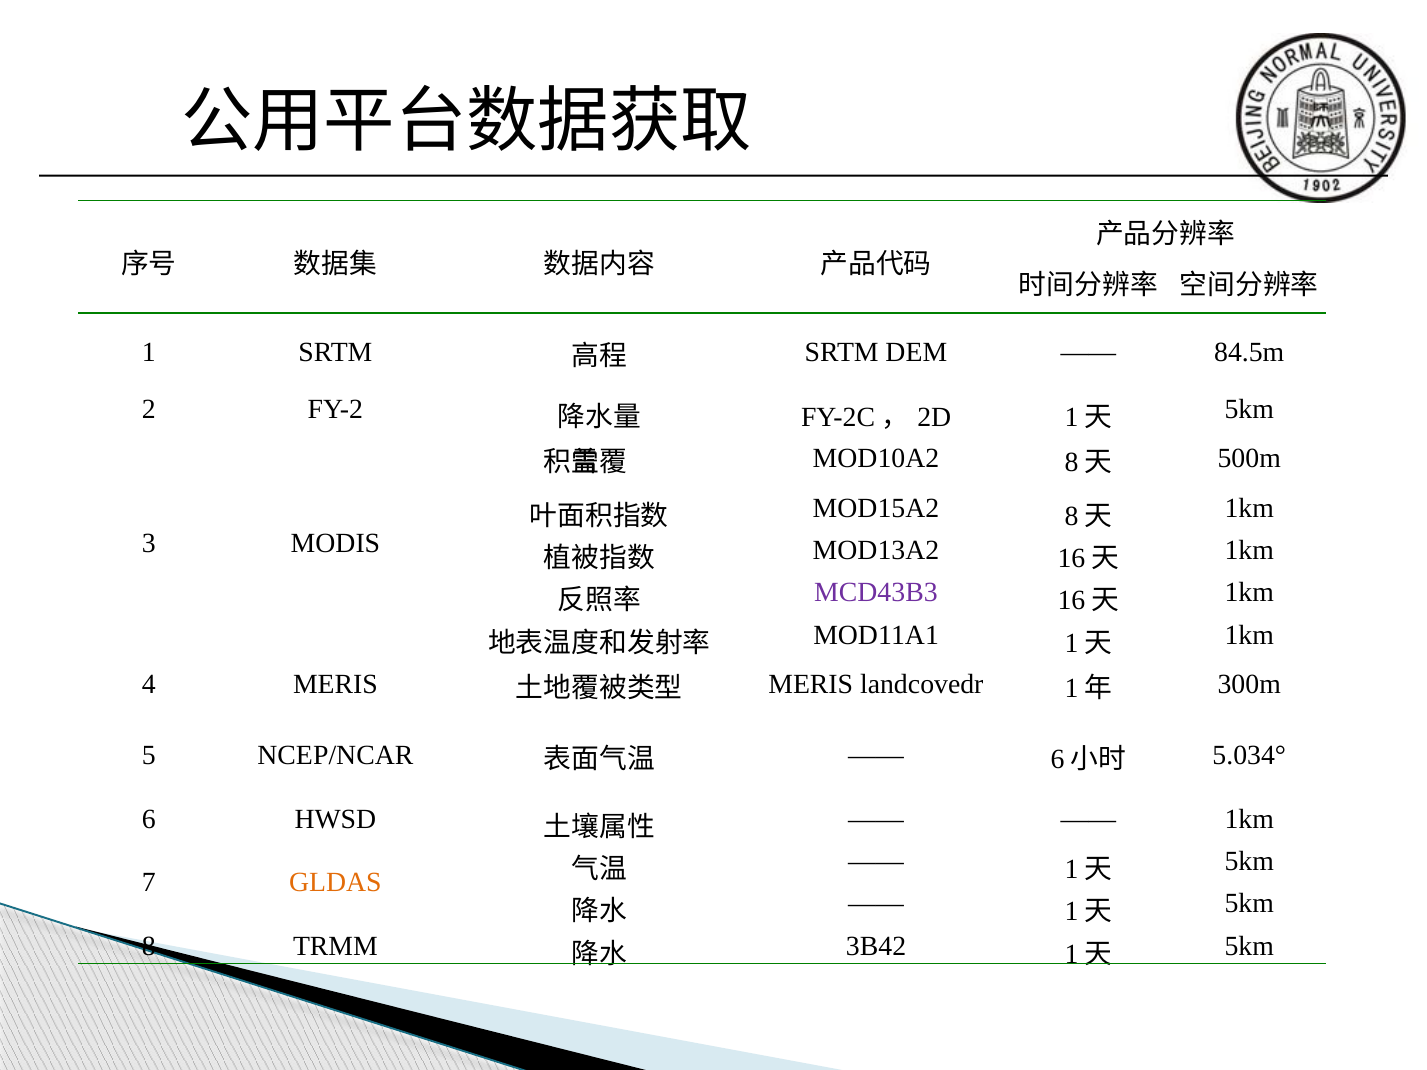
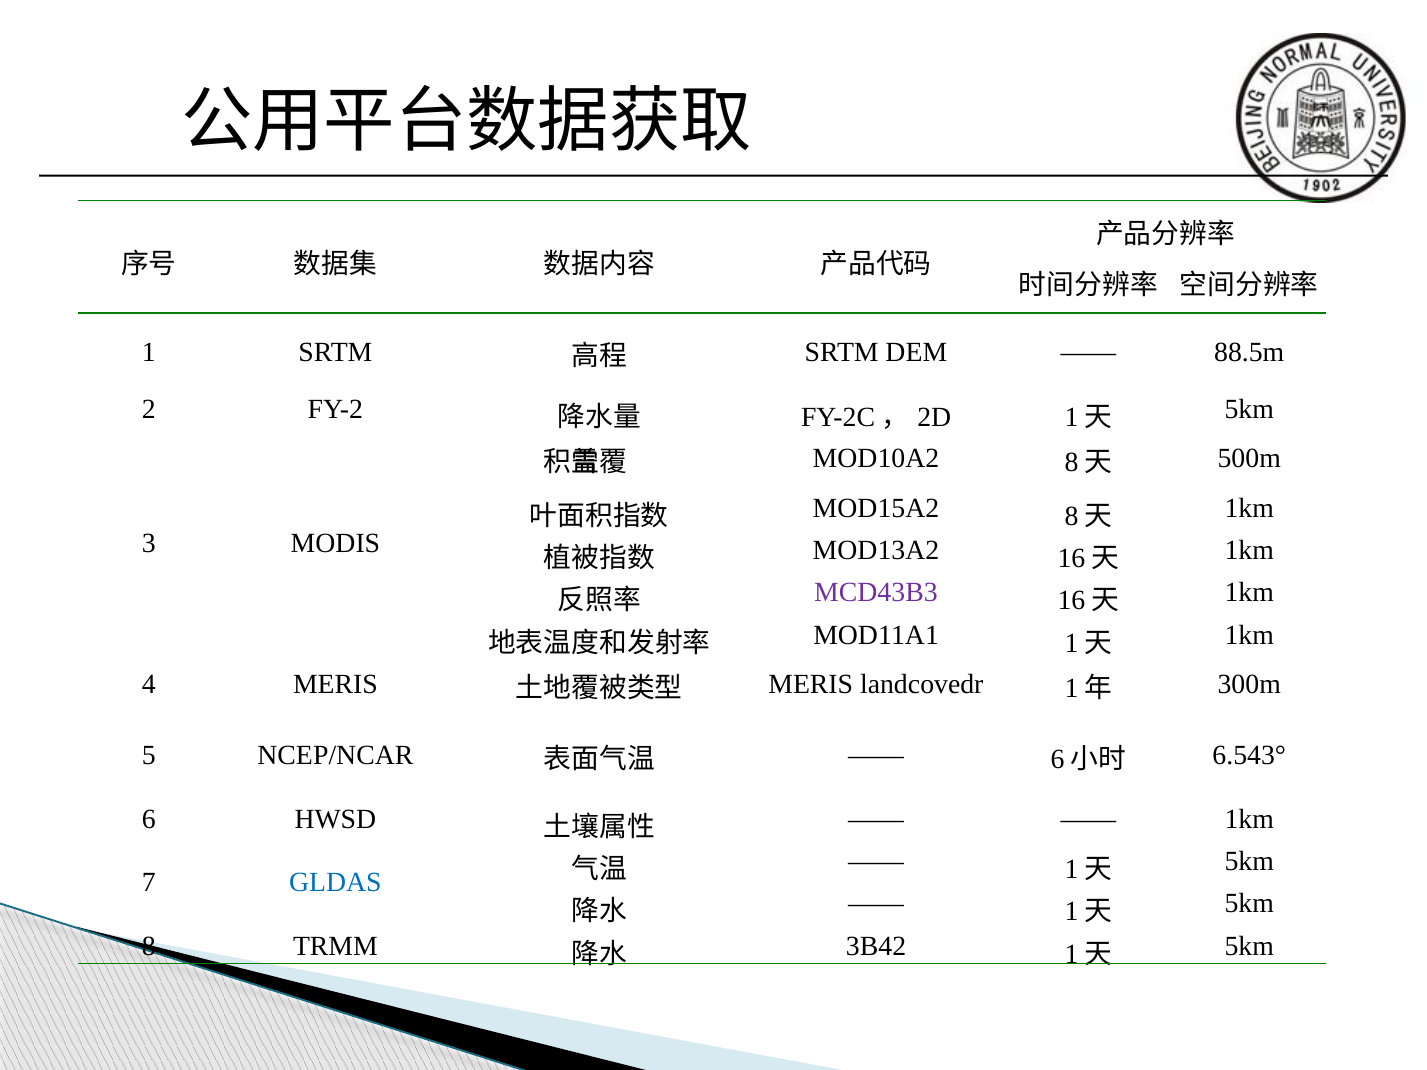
84.5m: 84.5m -> 88.5m
5.034°: 5.034° -> 6.543°
GLDAS colour: orange -> blue
